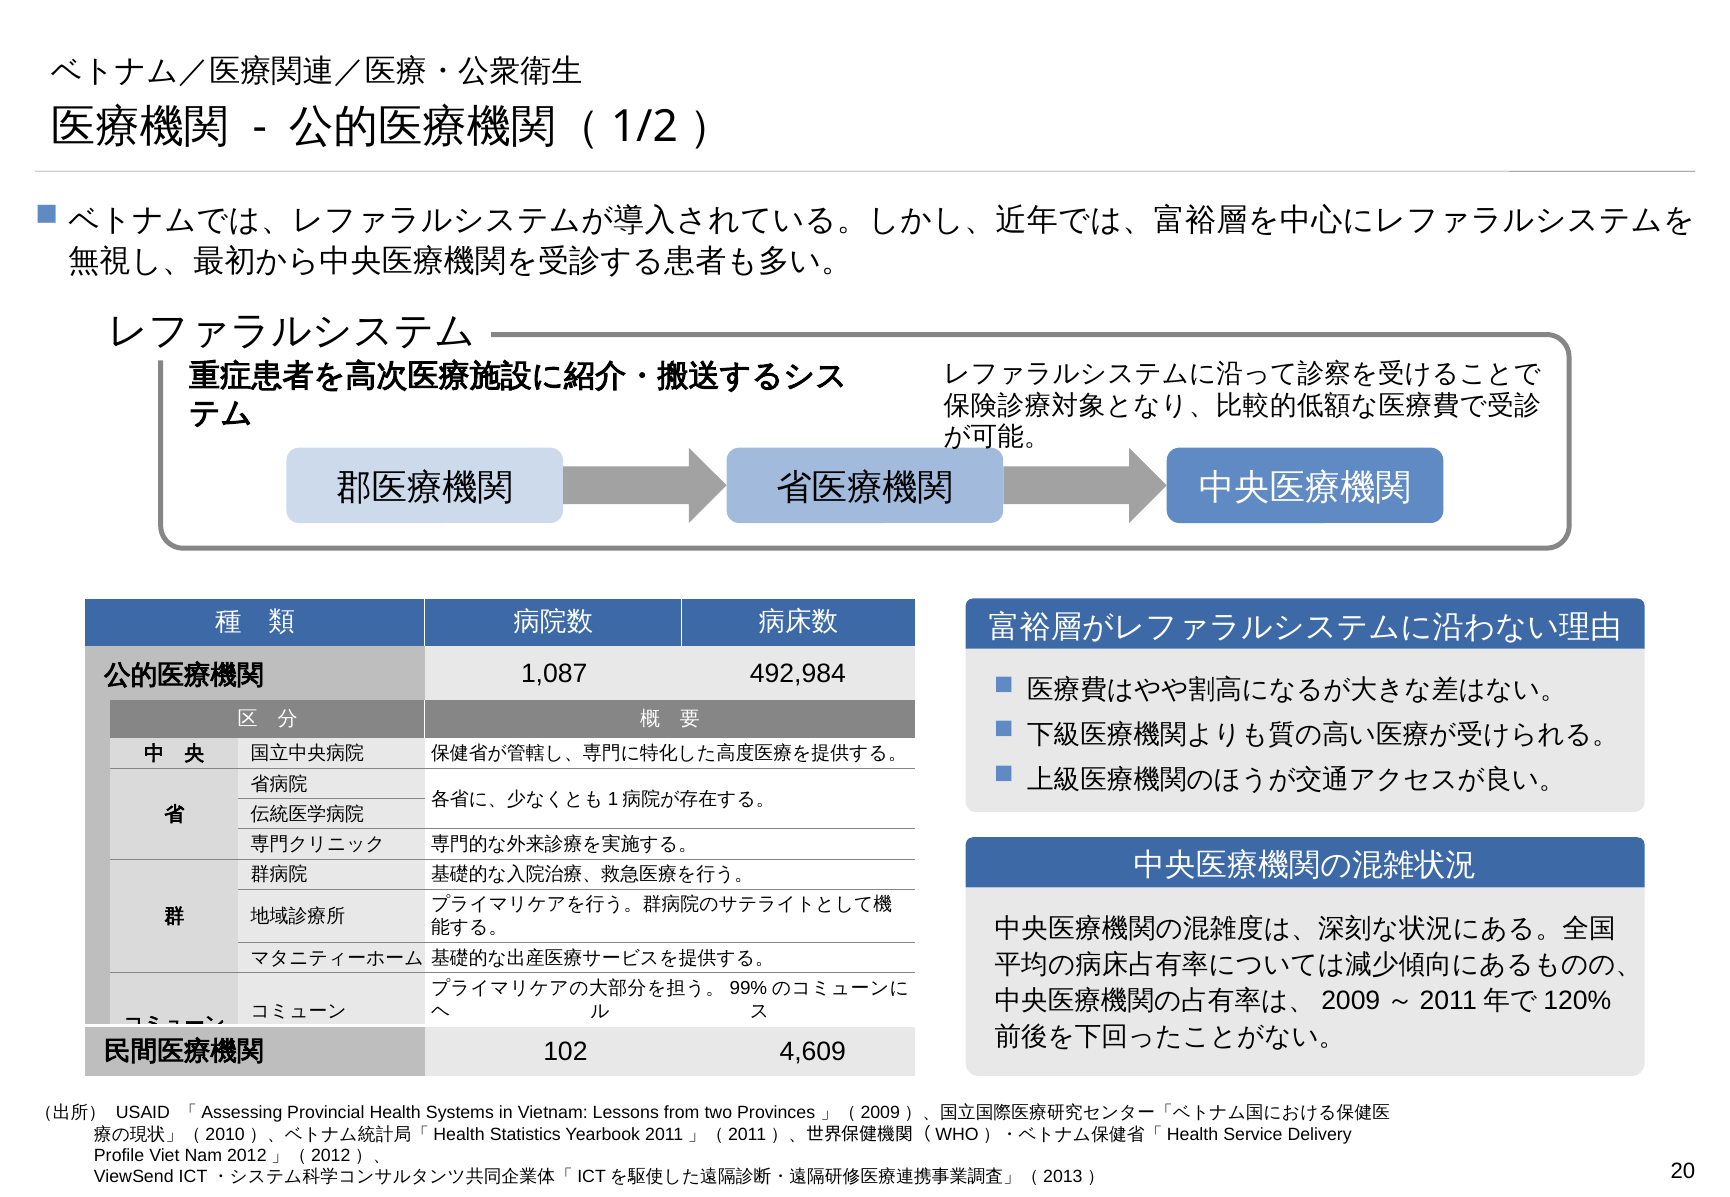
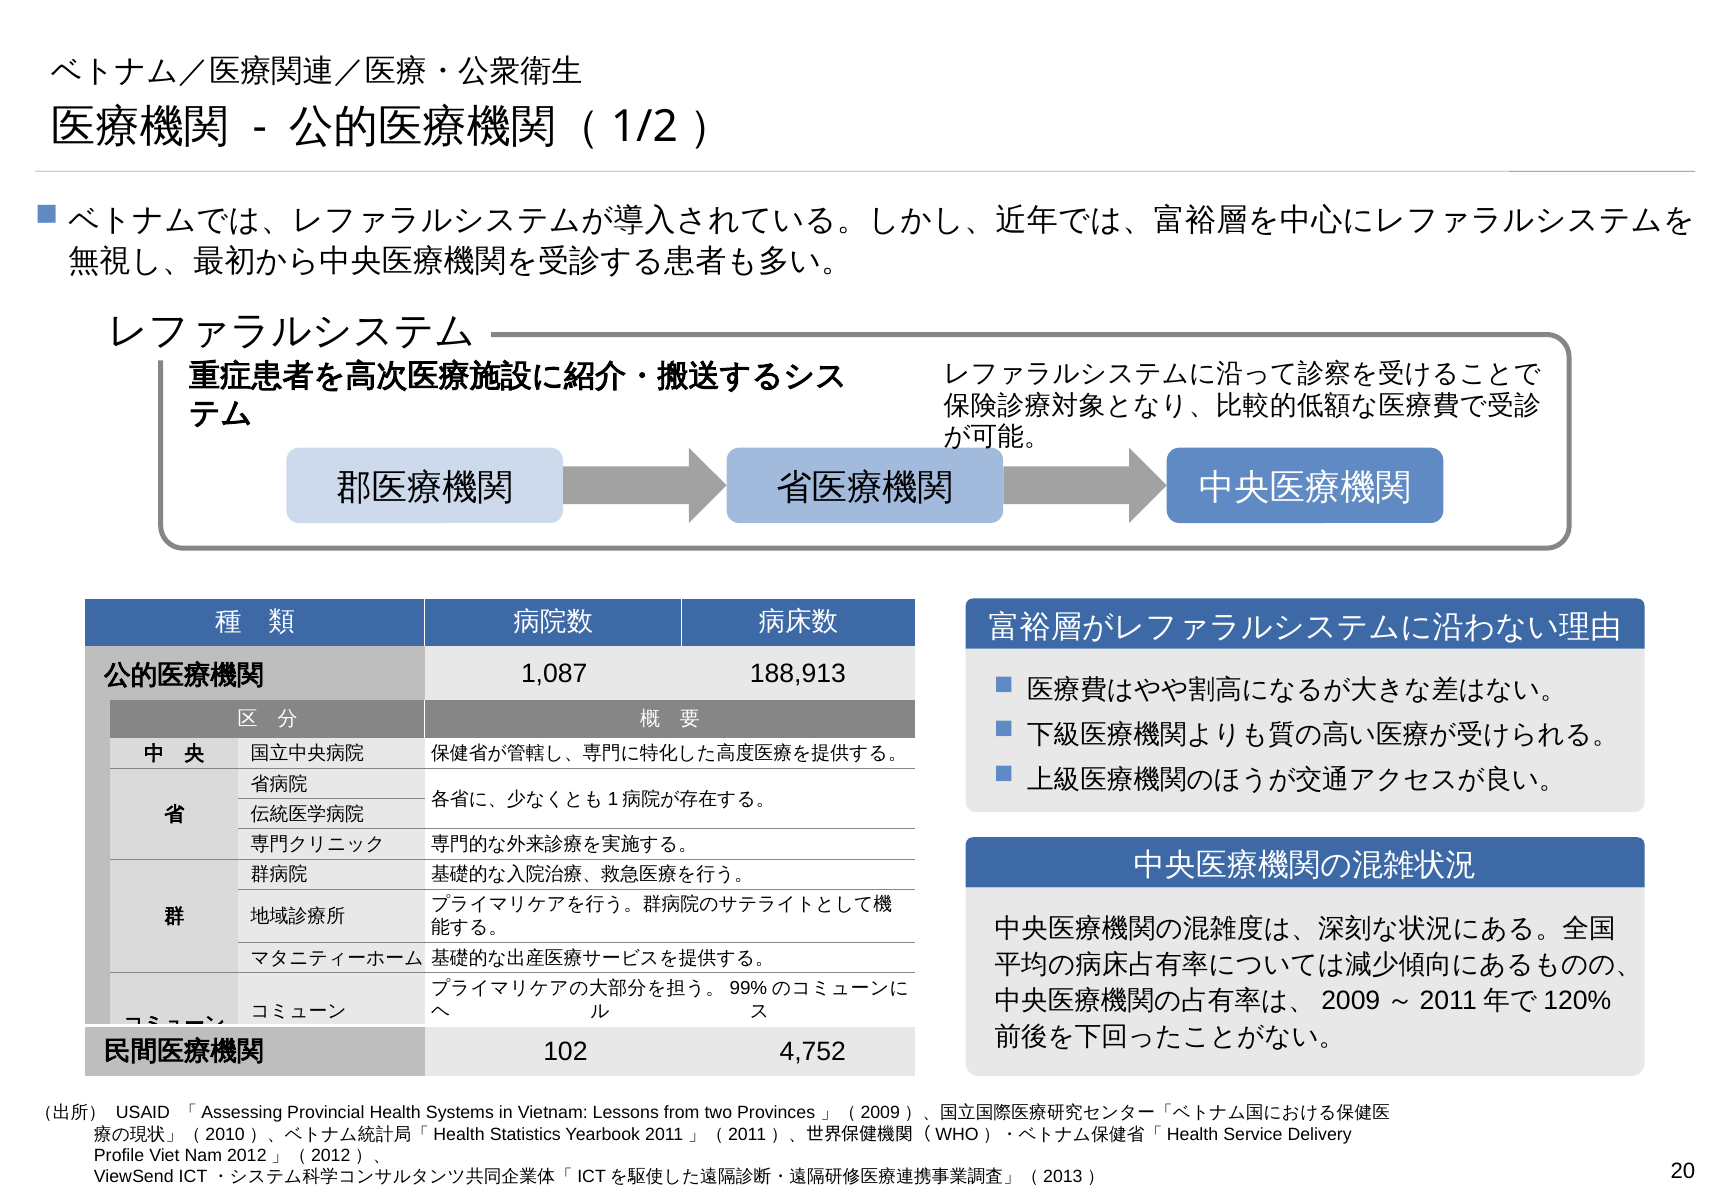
492,984: 492,984 -> 188,913
4,609: 4,609 -> 4,752
